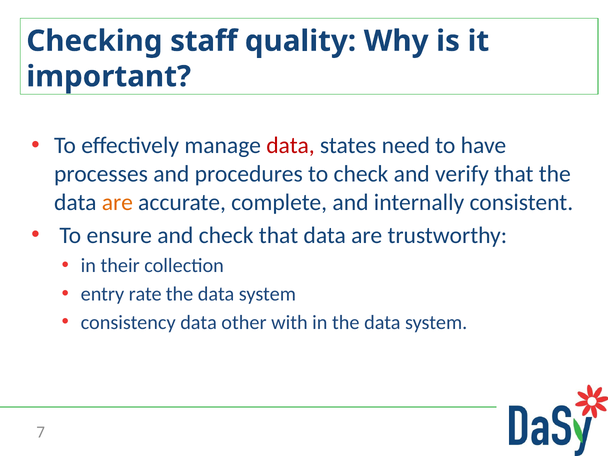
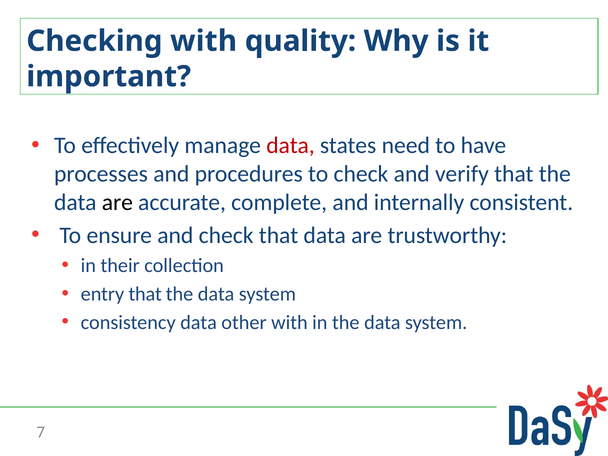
Checking staff: staff -> with
are at (117, 202) colour: orange -> black
entry rate: rate -> that
